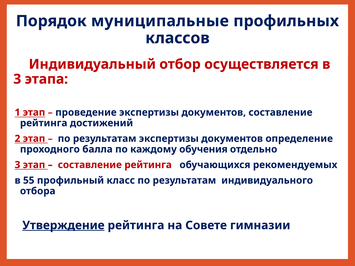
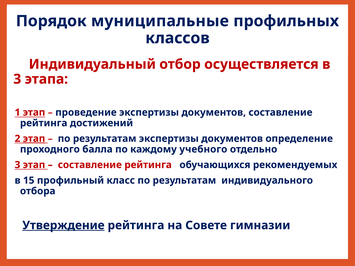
этап at (34, 139) underline: none -> present
обучения: обучения -> учебного
55: 55 -> 15
